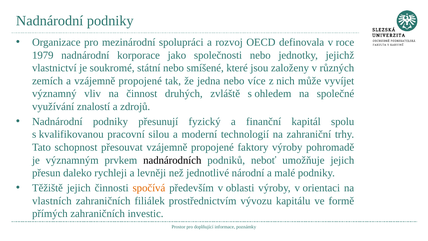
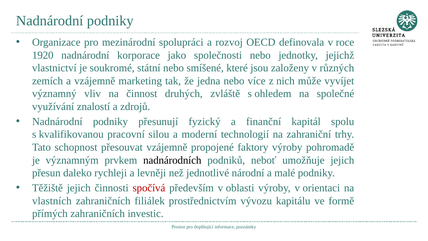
1979: 1979 -> 1920
a vzájemně propojené: propojené -> marketing
spočívá colour: orange -> red
